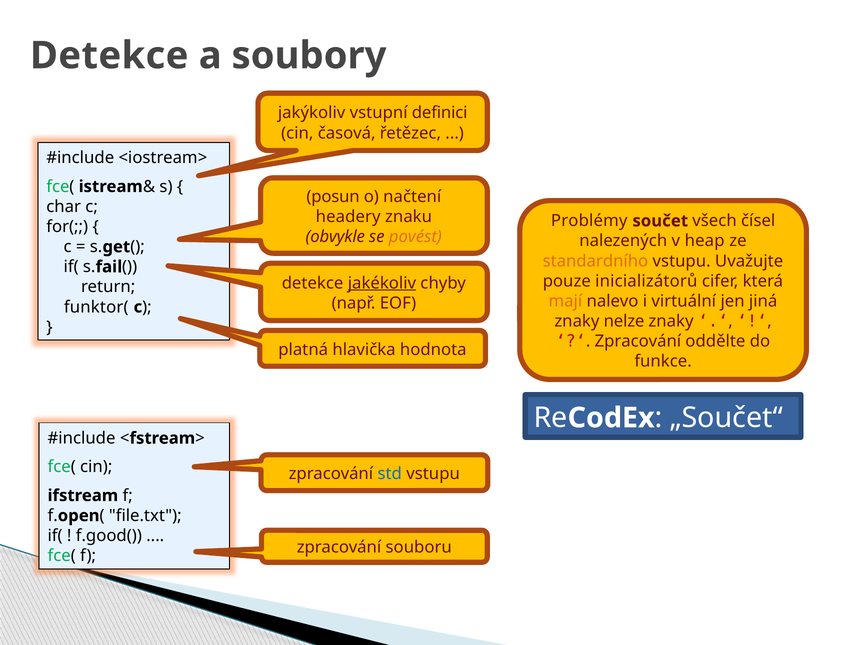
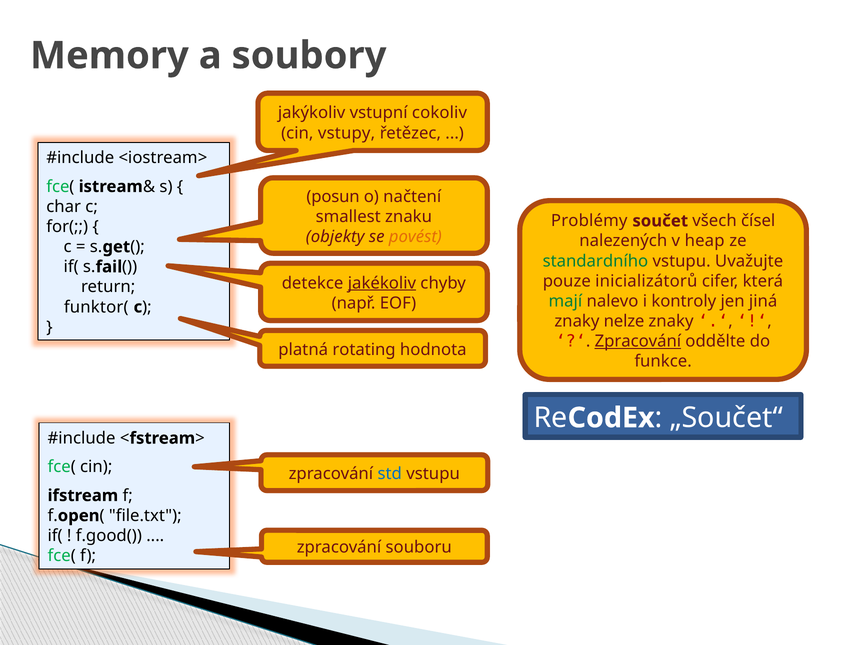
Detekce at (109, 56): Detekce -> Memory
definici: definici -> cokoliv
časová: časová -> vstupy
headery: headery -> smallest
obvykle: obvykle -> objekty
standardního colour: orange -> green
mají colour: orange -> green
virtuální: virtuální -> kontroly
Zpracování at (638, 341) underline: none -> present
hlavička: hlavička -> rotating
